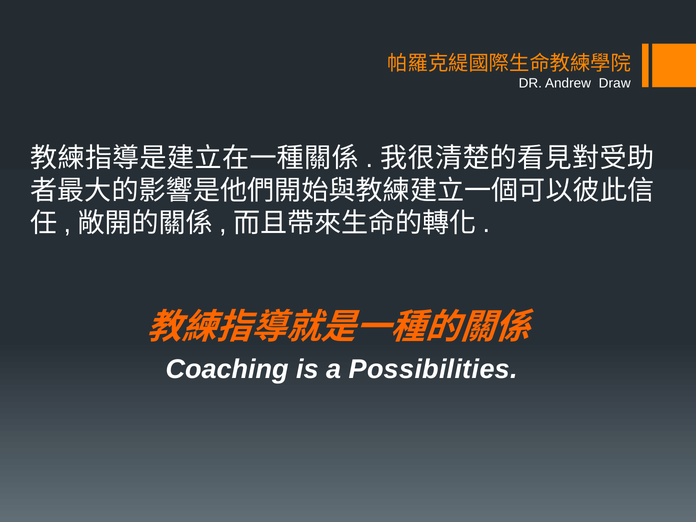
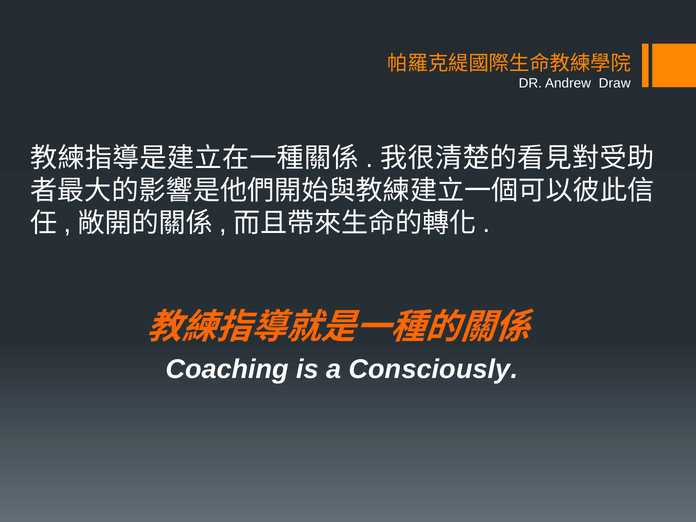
Possibilities: Possibilities -> Consciously
